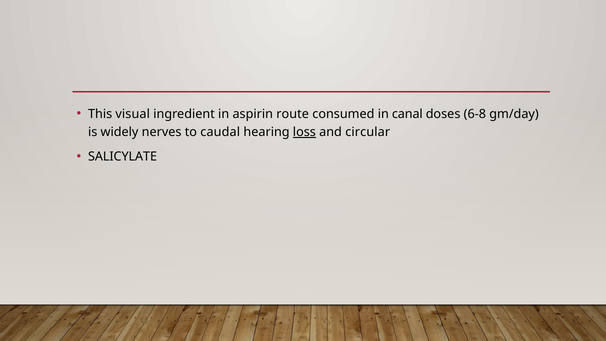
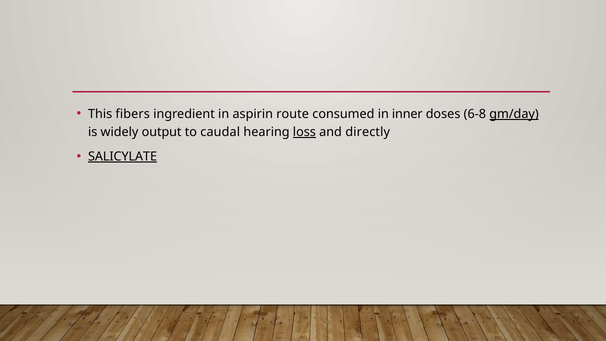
visual: visual -> fibers
canal: canal -> inner
gm/day underline: none -> present
nerves: nerves -> output
circular: circular -> directly
SALICYLATE underline: none -> present
